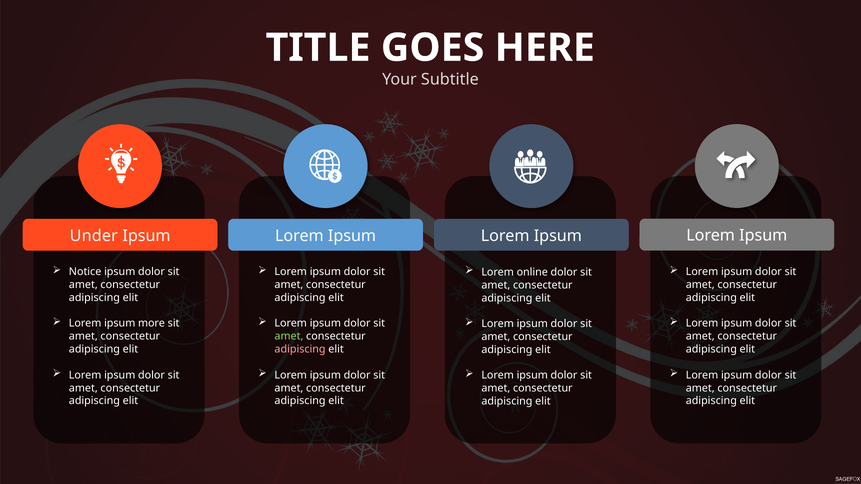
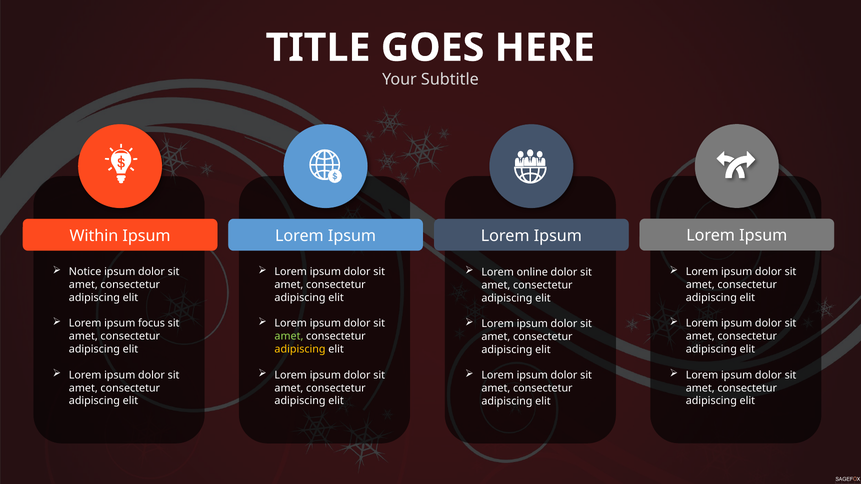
Under: Under -> Within
more: more -> focus
adipiscing at (300, 349) colour: pink -> yellow
